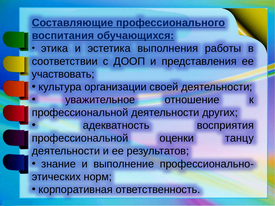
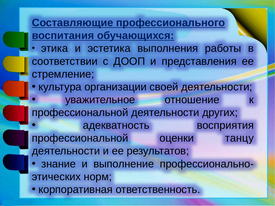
участвовать: участвовать -> стремление
